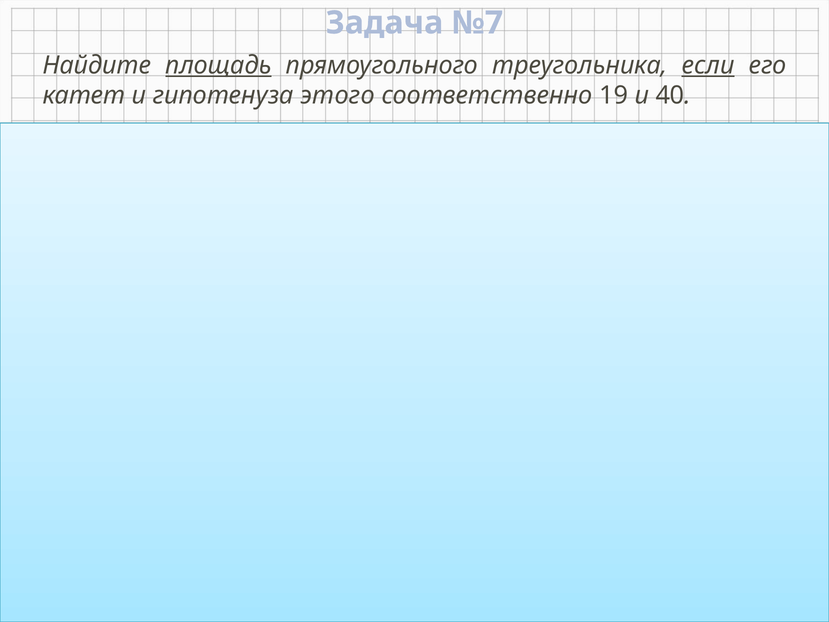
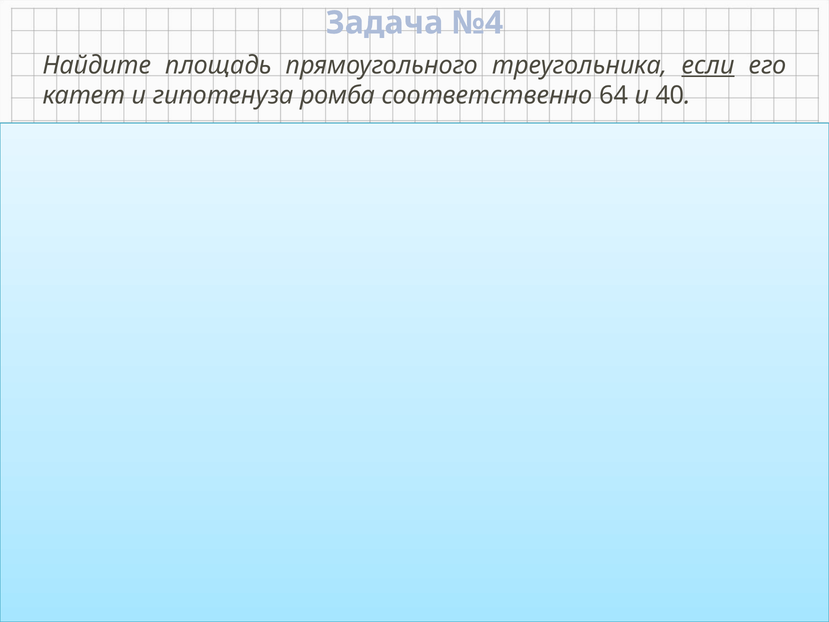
№7: №7 -> №4
площадь underline: present -> none
этого: этого -> ромба
19: 19 -> 64
